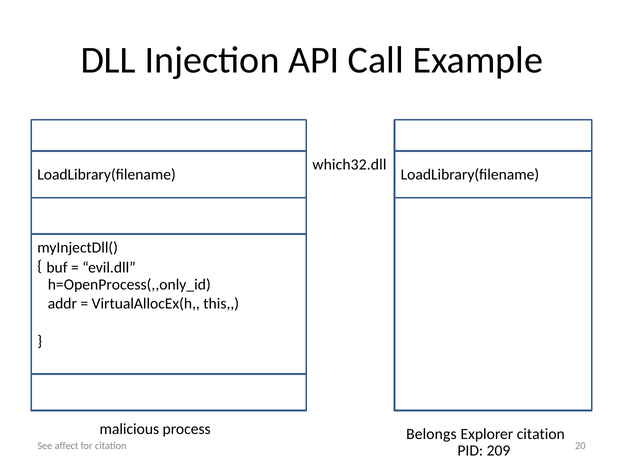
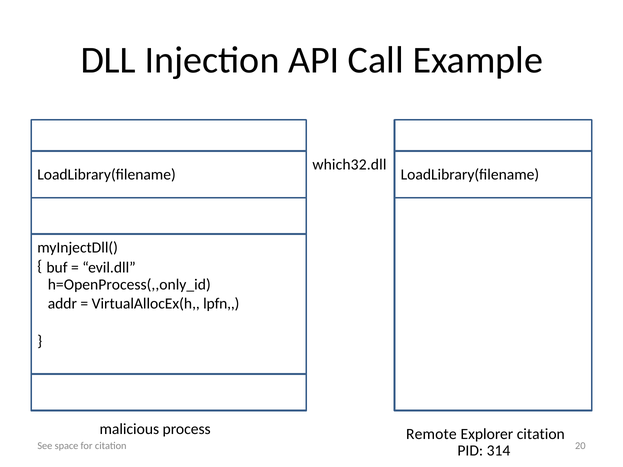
this: this -> lpfn
Belongs: Belongs -> Remote
affect: affect -> space
209: 209 -> 314
